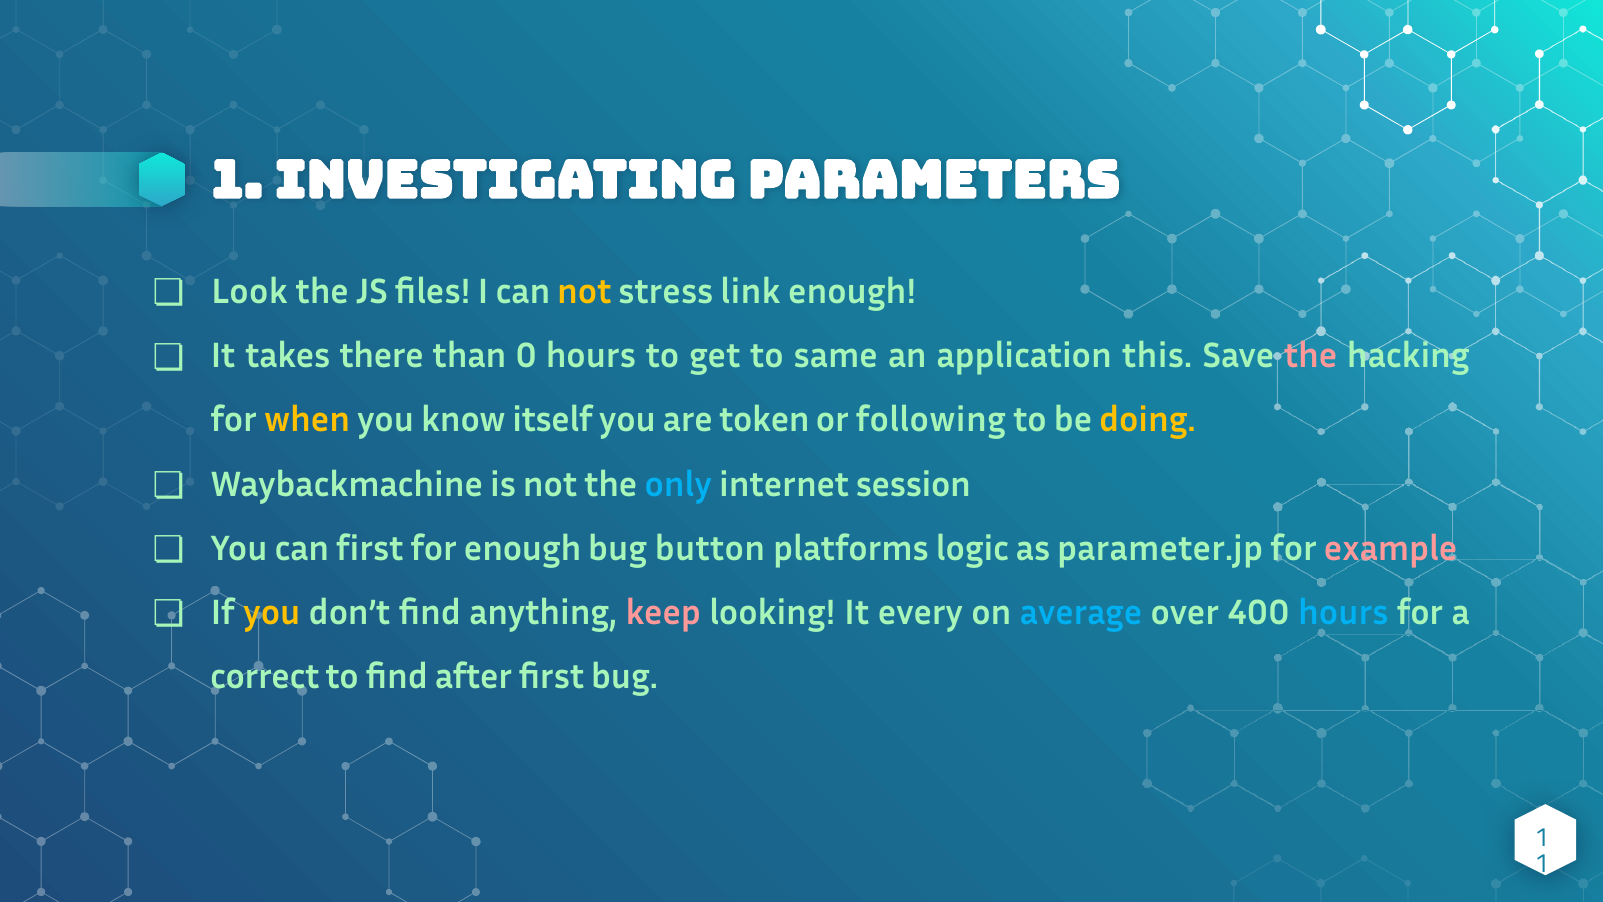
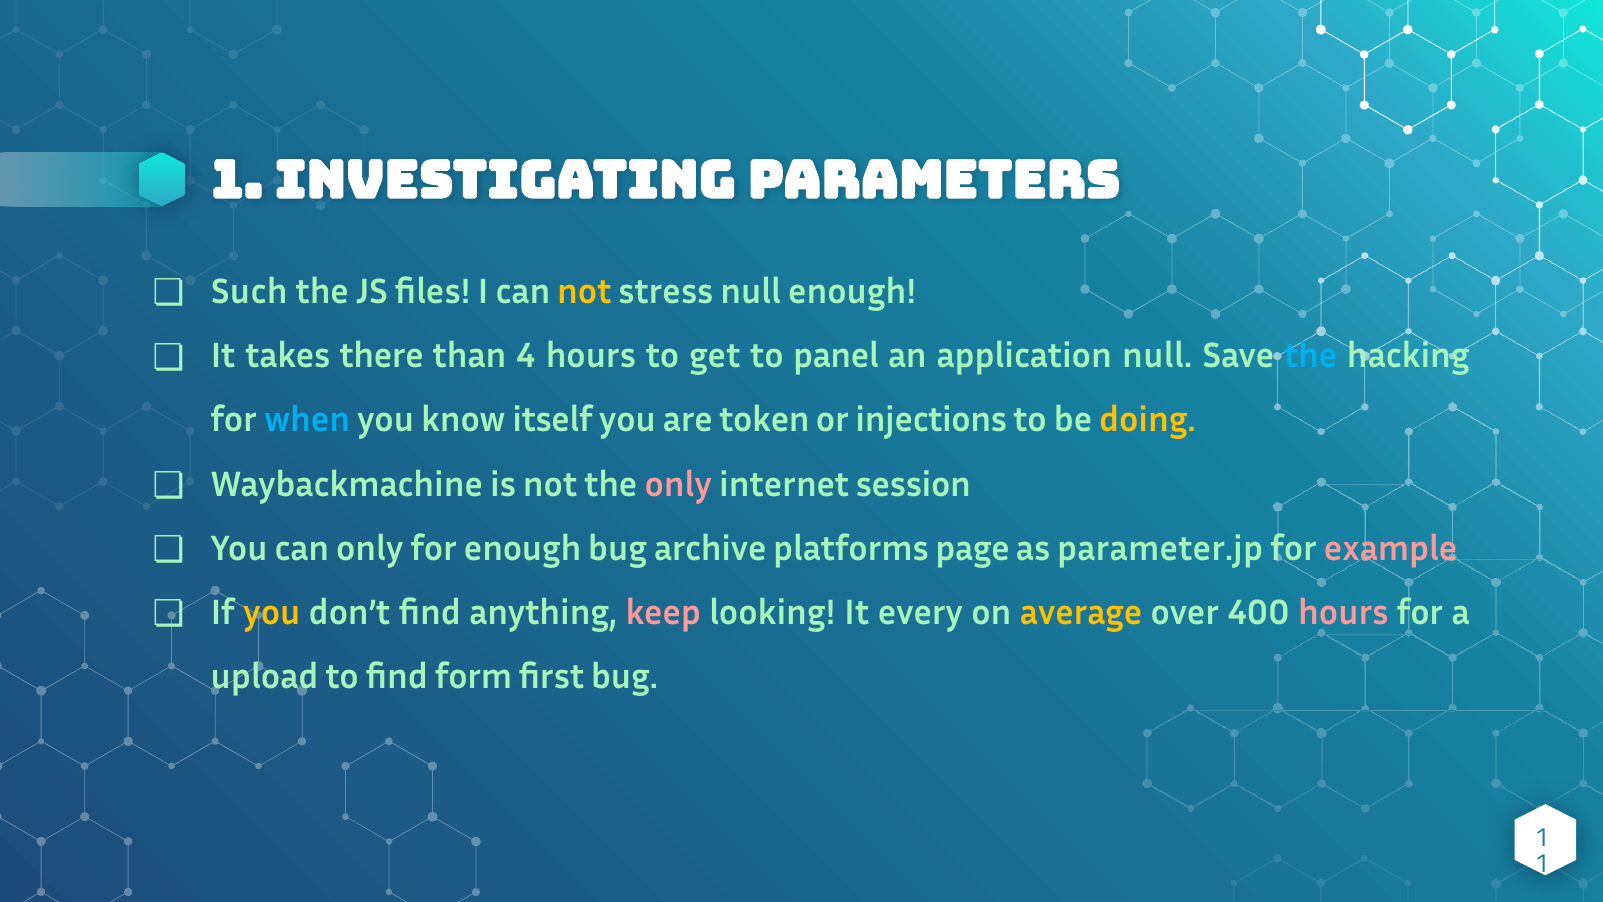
Look: Look -> Such
stress link: link -> null
0: 0 -> 4
same: same -> panel
application this: this -> null
the at (1311, 356) colour: pink -> light blue
when colour: yellow -> light blue
following: following -> injections
only at (678, 484) colour: light blue -> pink
can first: first -> only
button: button -> archive
logic: logic -> page
average colour: light blue -> yellow
hours at (1343, 612) colour: light blue -> pink
correct: correct -> upload
after: after -> form
